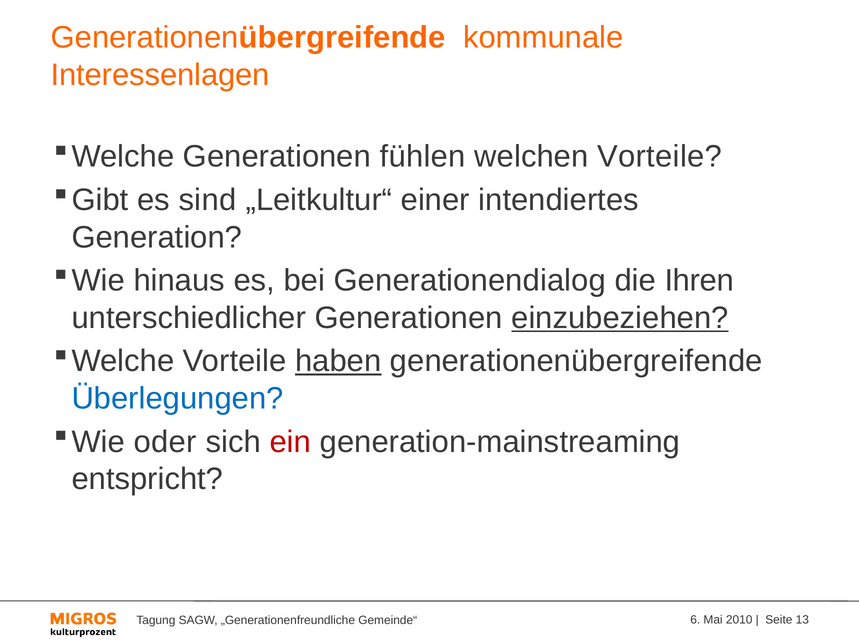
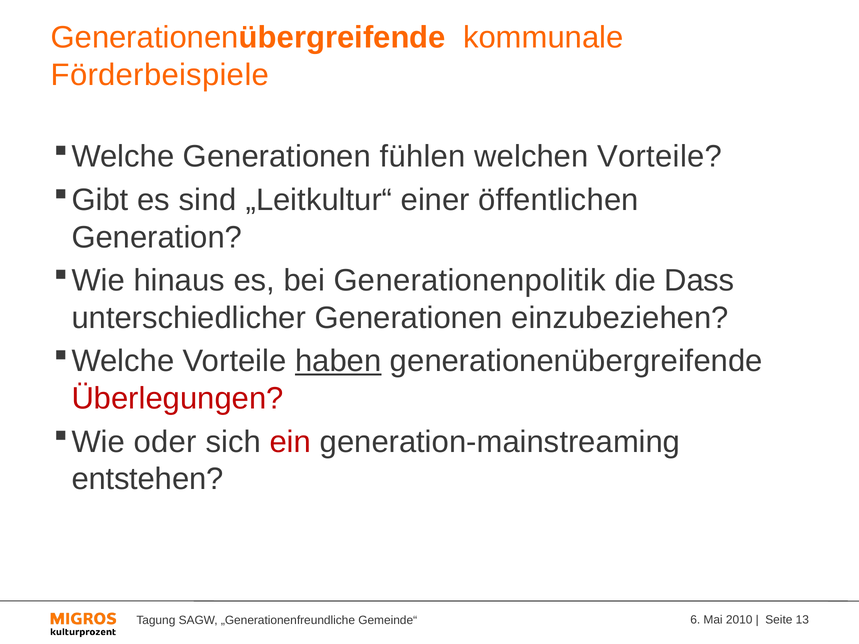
Interessenlagen: Interessenlagen -> Förderbeispiele
intendiertes: intendiertes -> öffentlichen
Generationendialog: Generationendialog -> Generationenpolitik
Ihren: Ihren -> Dass
einzubeziehen underline: present -> none
Überlegungen colour: blue -> red
entspricht: entspricht -> entstehen
